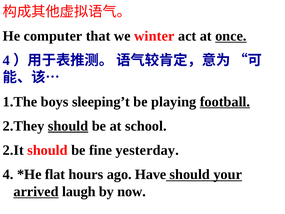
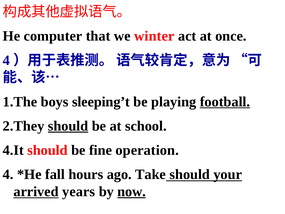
once underline: present -> none
2.It: 2.It -> 4.It
yesterday: yesterday -> operation
flat: flat -> fall
Have: Have -> Take
laugh: laugh -> years
now underline: none -> present
